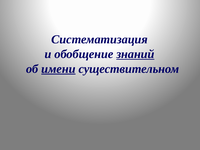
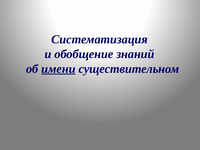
знаний underline: present -> none
